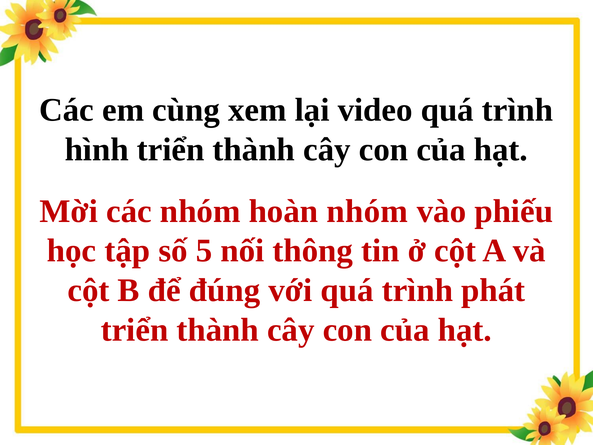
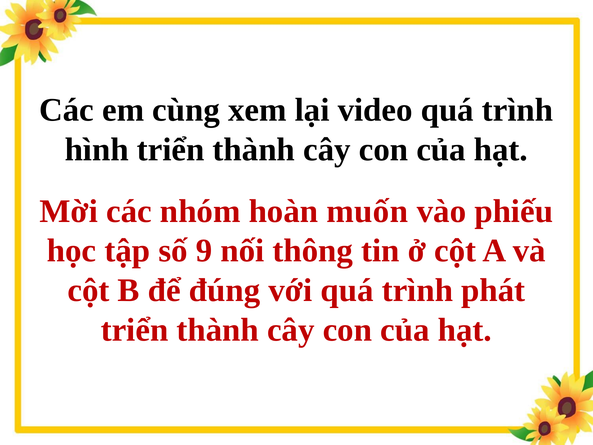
hoàn nhóm: nhóm -> muốn
5: 5 -> 9
